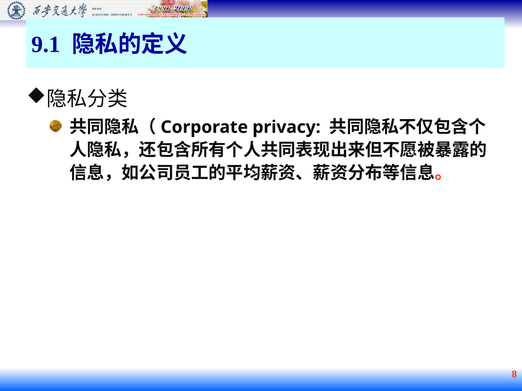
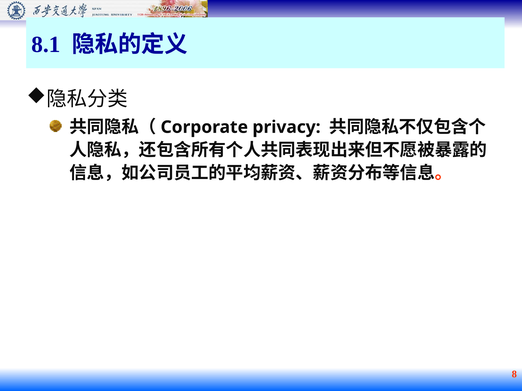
9.1: 9.1 -> 8.1
